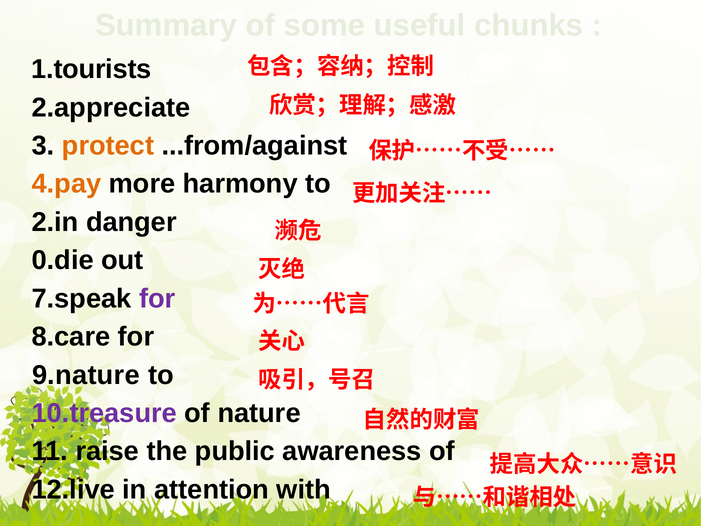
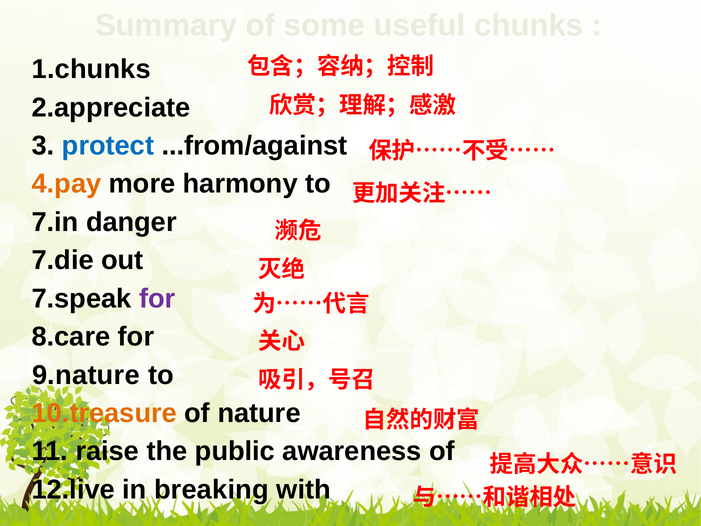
1.tourists: 1.tourists -> 1.chunks
protect colour: orange -> blue
2.in: 2.in -> 7.in
0.die: 0.die -> 7.die
10.treasure colour: purple -> orange
attention: attention -> breaking
